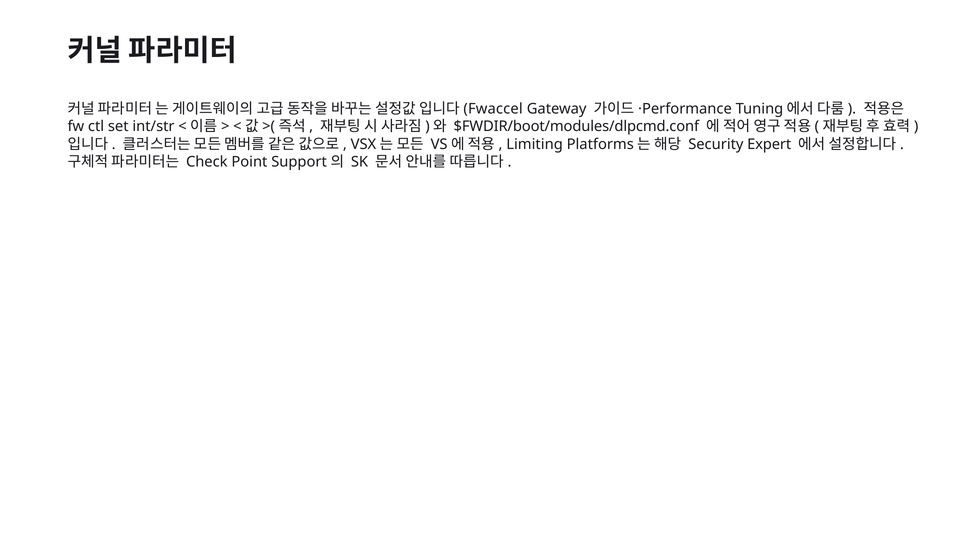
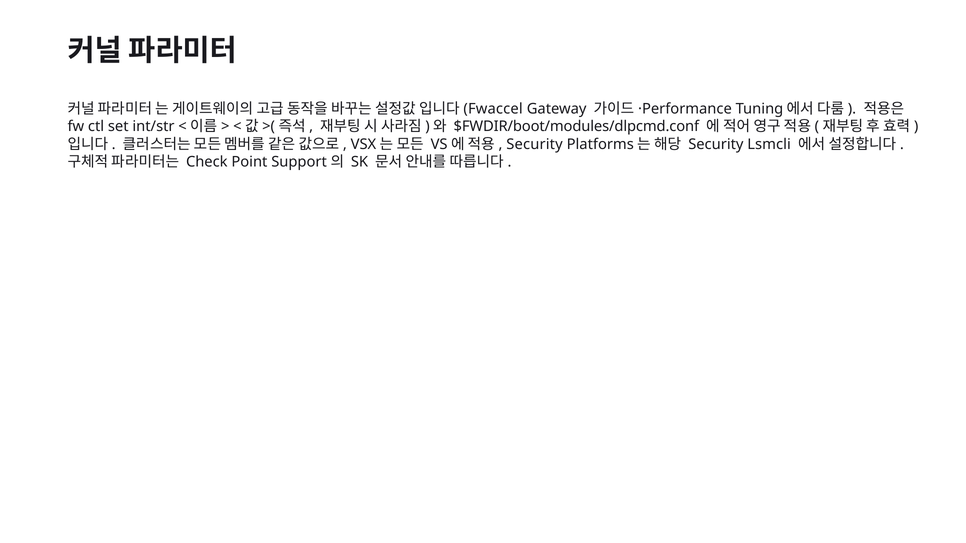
Limiting at (535, 144): Limiting -> Security
Expert: Expert -> Lsmcli
